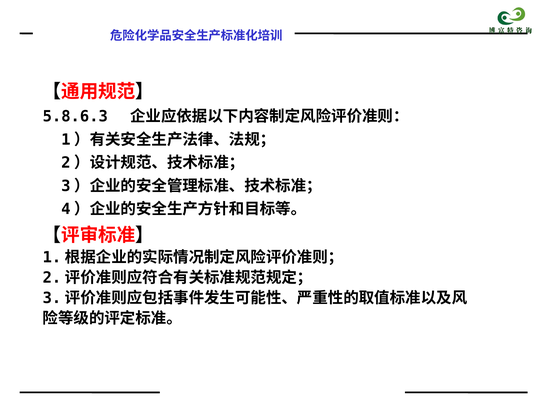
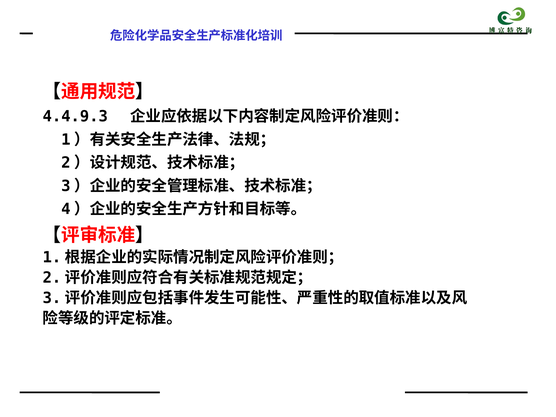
5.8.6.3: 5.8.6.3 -> 4.4.9.3
